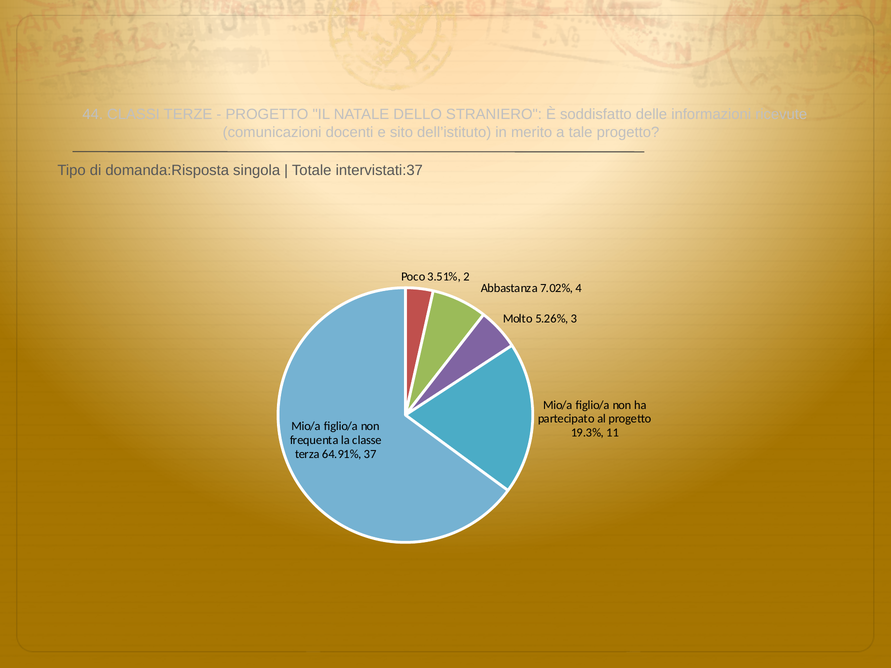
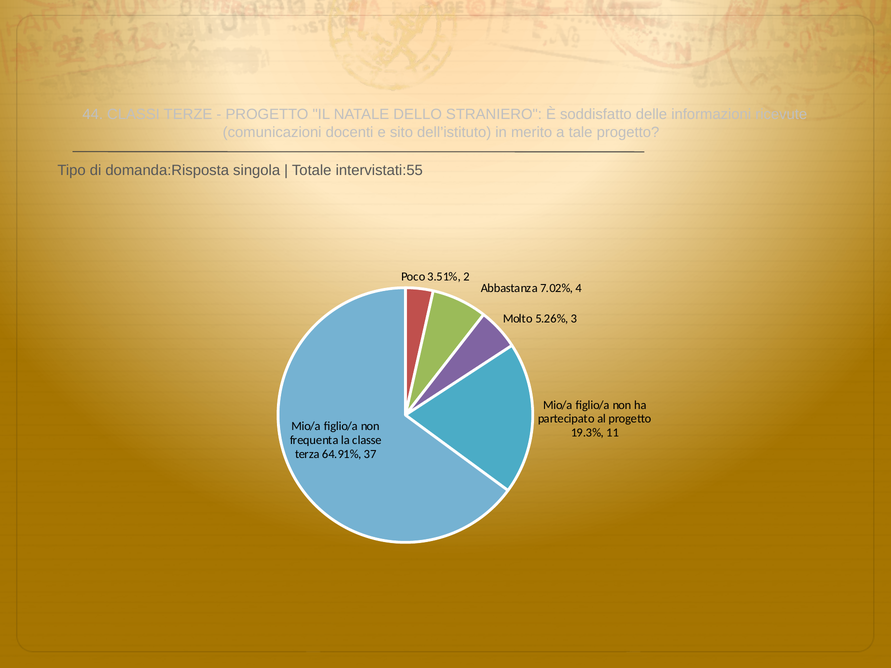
intervistati:37: intervistati:37 -> intervistati:55
